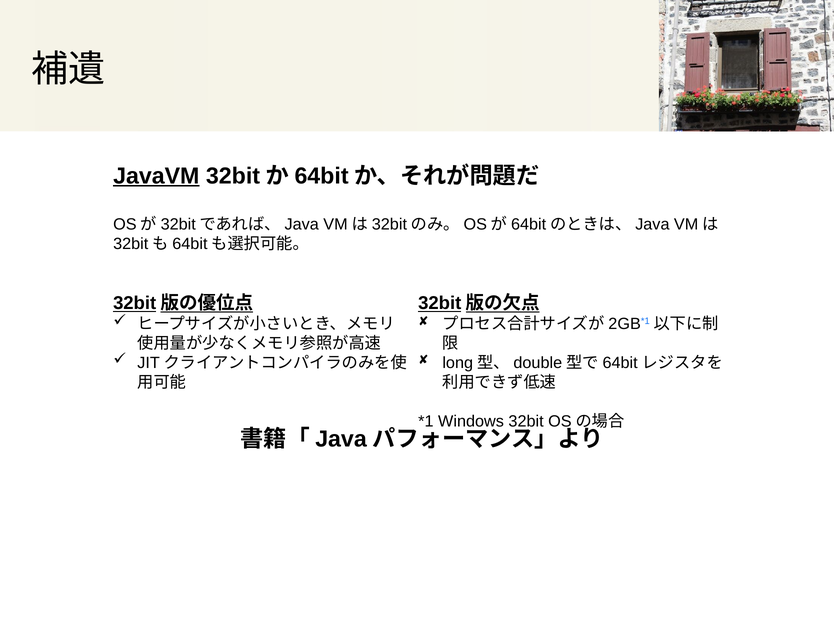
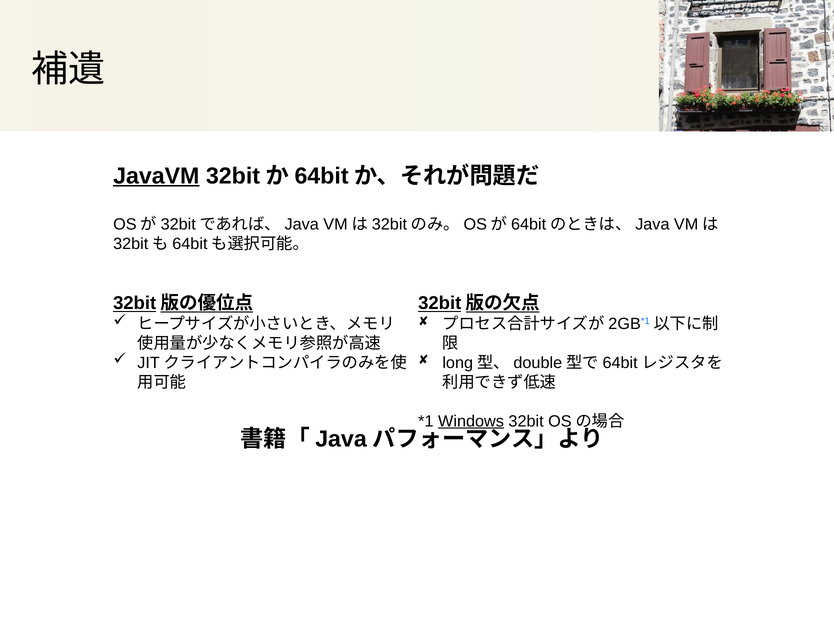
Windows underline: none -> present
